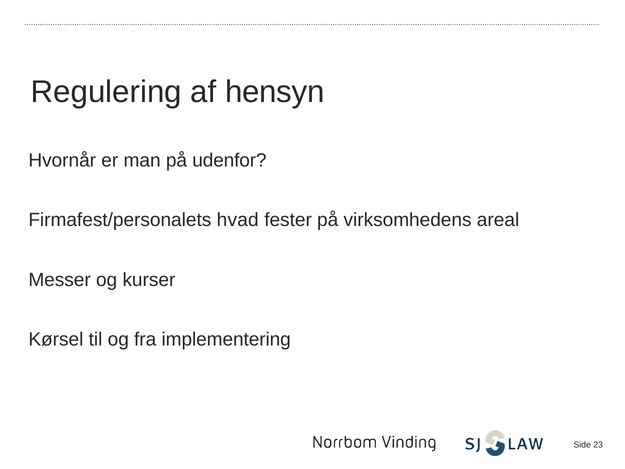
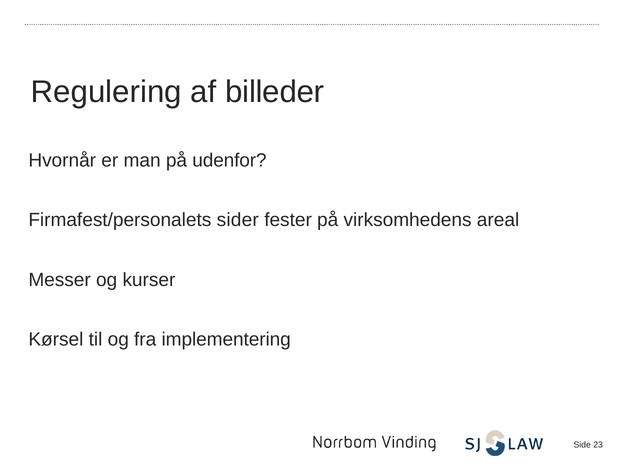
hensyn: hensyn -> billeder
hvad: hvad -> sider
